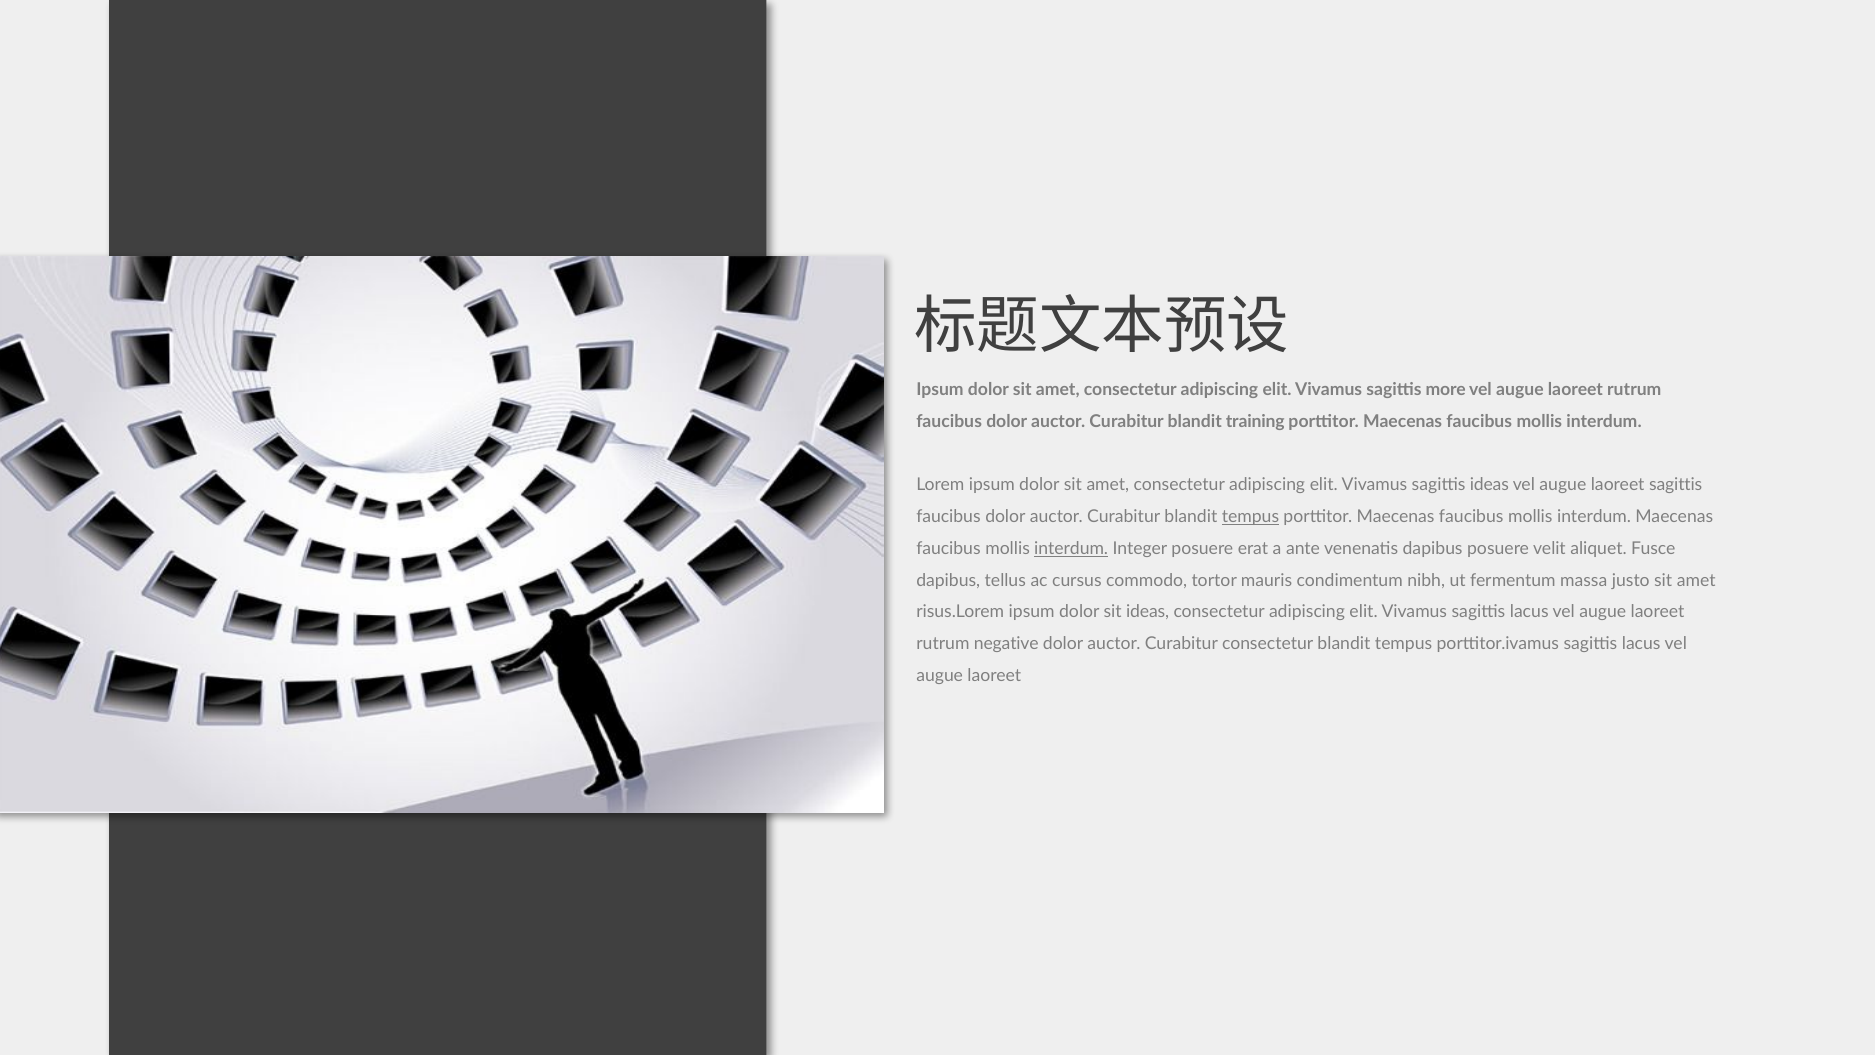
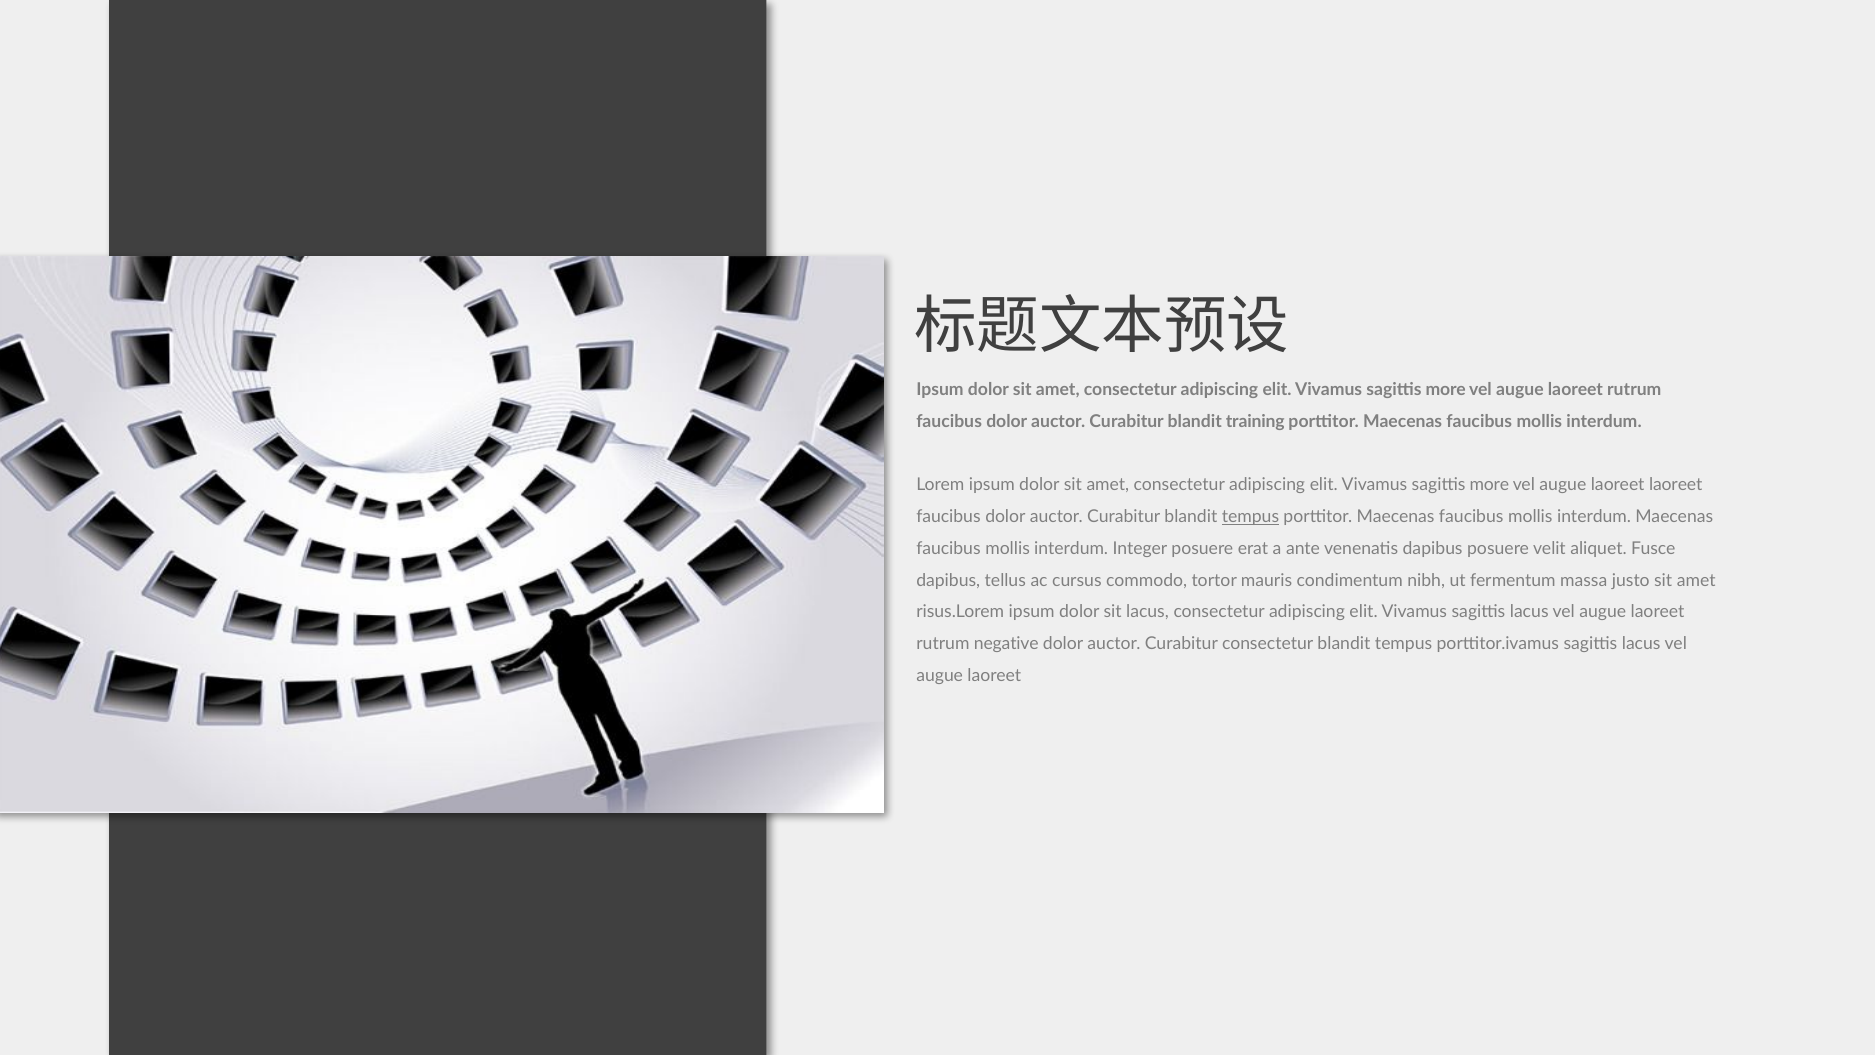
ideas at (1489, 485): ideas -> more
laoreet sagittis: sagittis -> laoreet
interdum at (1071, 548) underline: present -> none
sit ideas: ideas -> lacus
